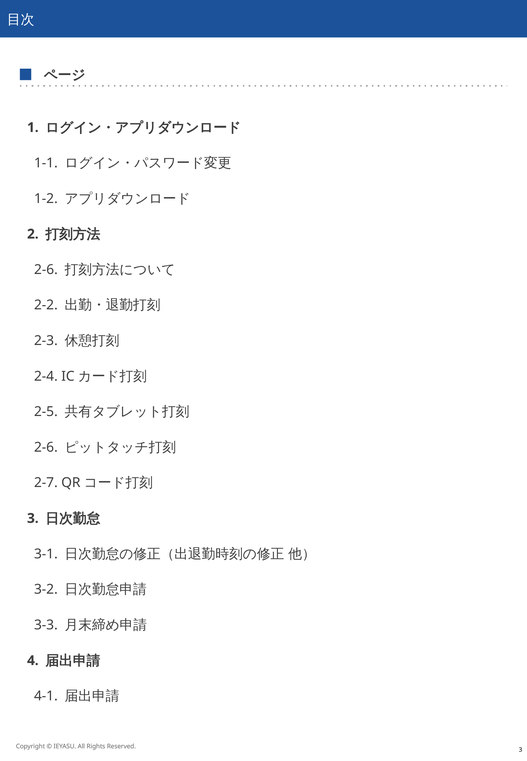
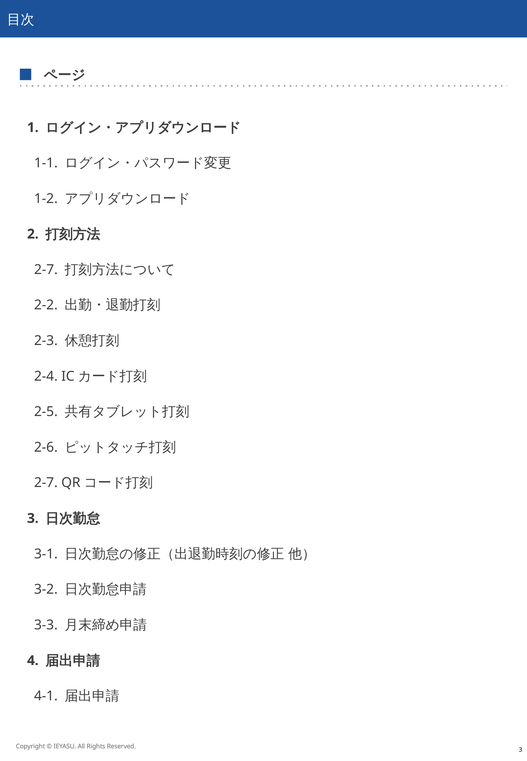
2-6 at (46, 270): 2-6 -> 2-7
